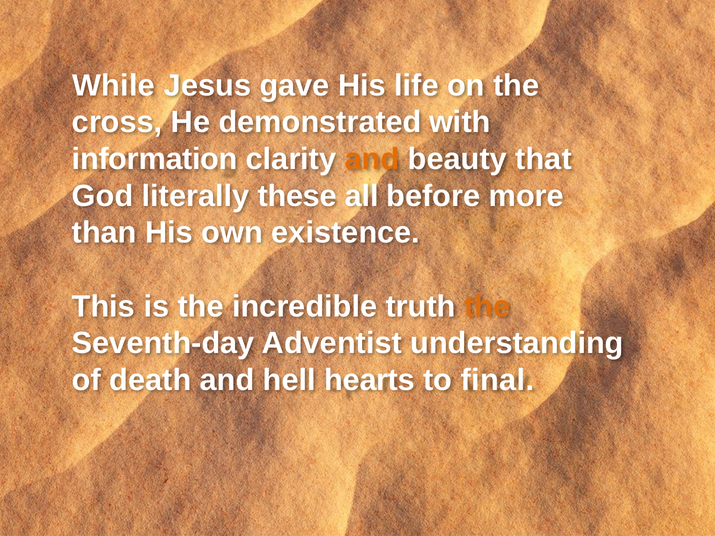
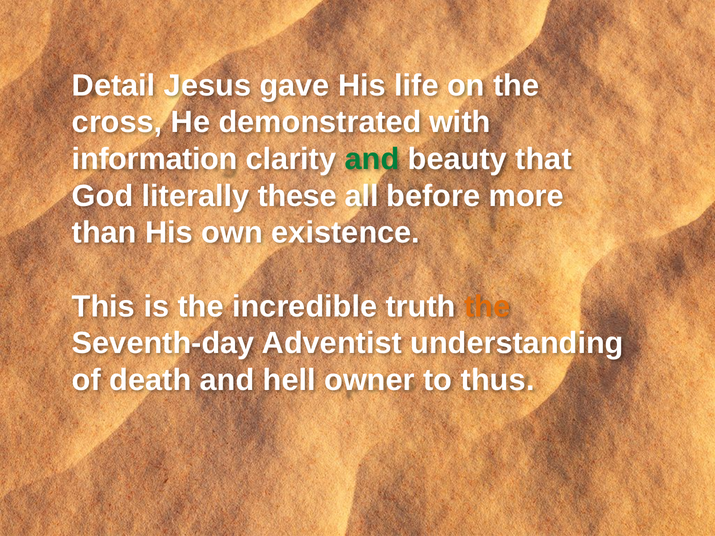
While: While -> Detail
and at (372, 159) colour: orange -> green
hearts: hearts -> owner
final: final -> thus
